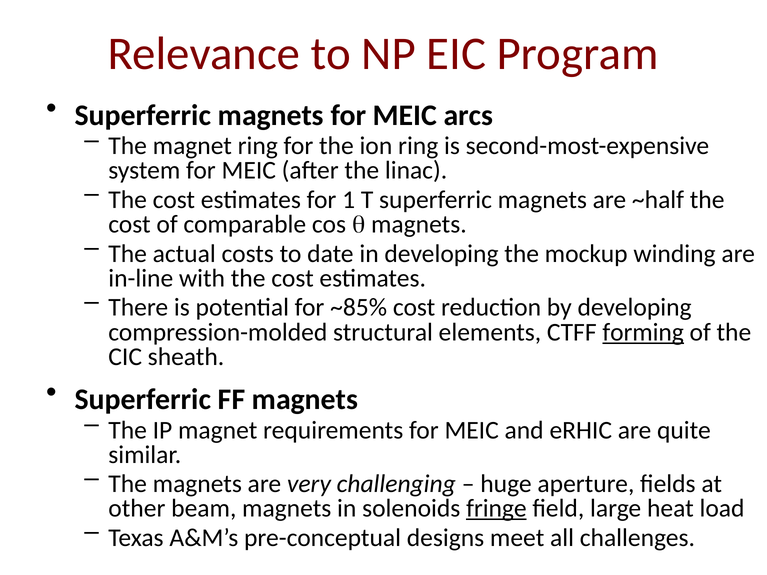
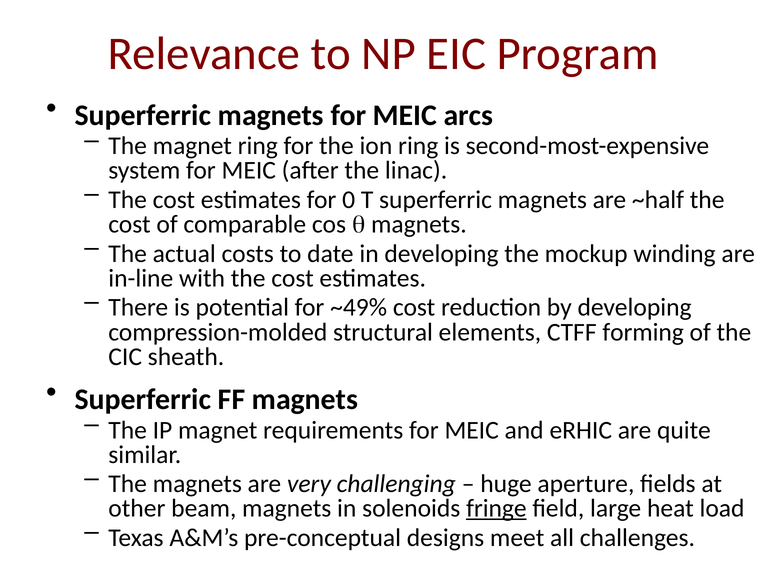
1: 1 -> 0
~85%: ~85% -> ~49%
forming underline: present -> none
